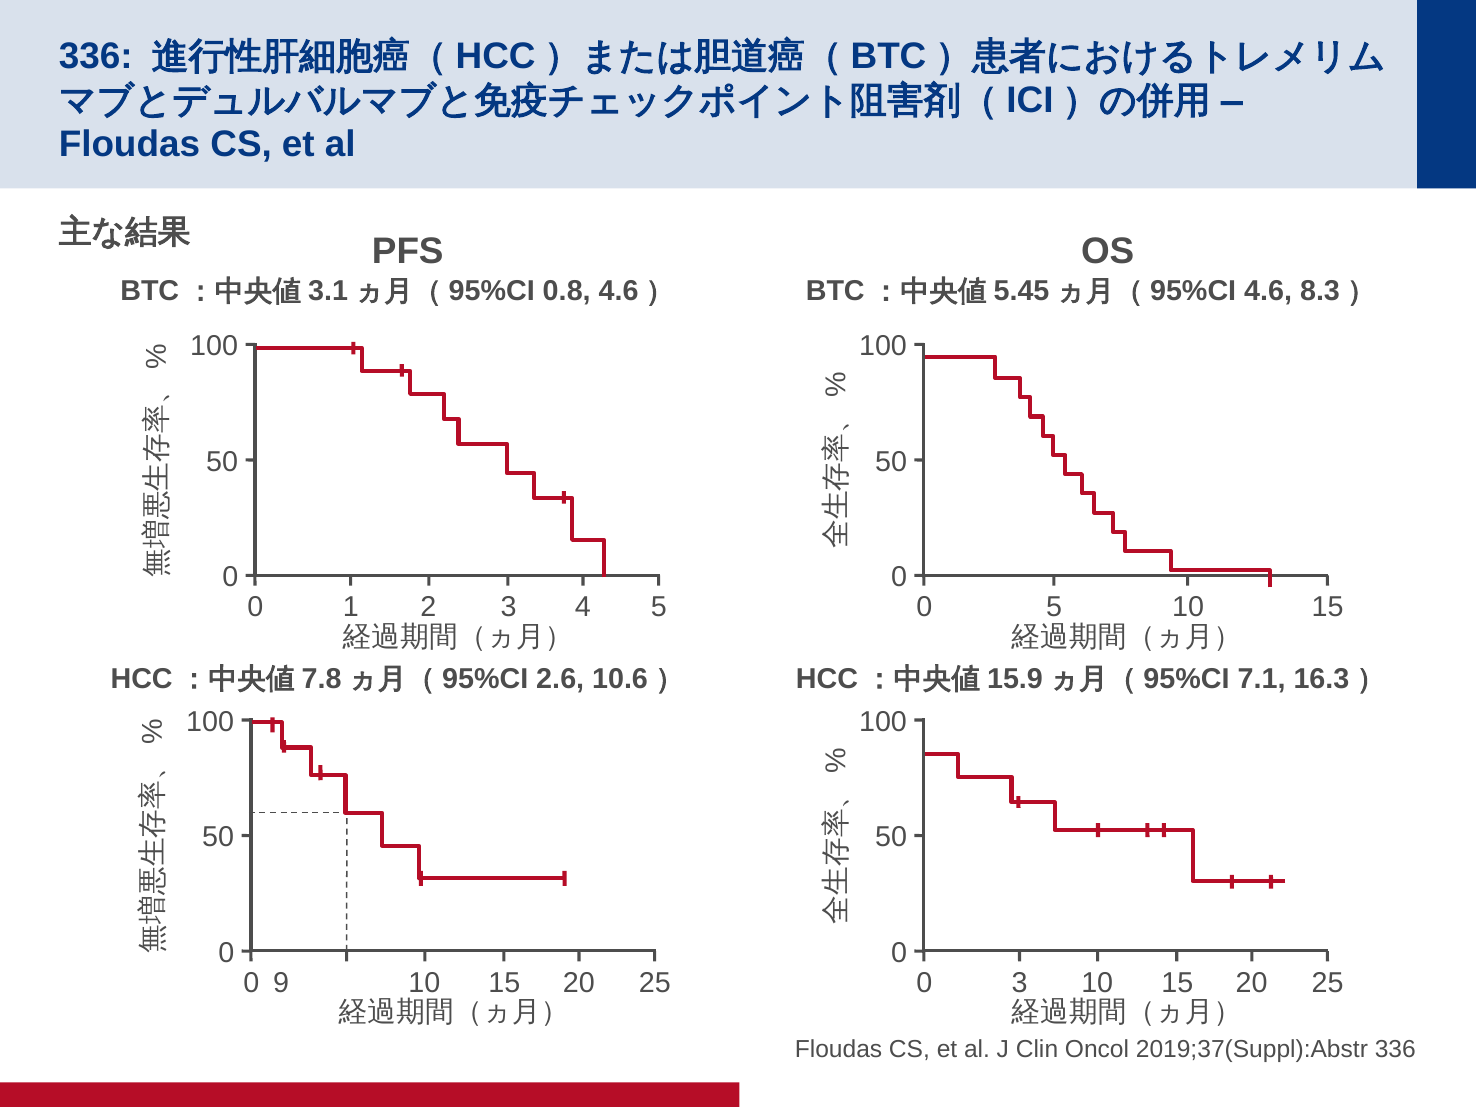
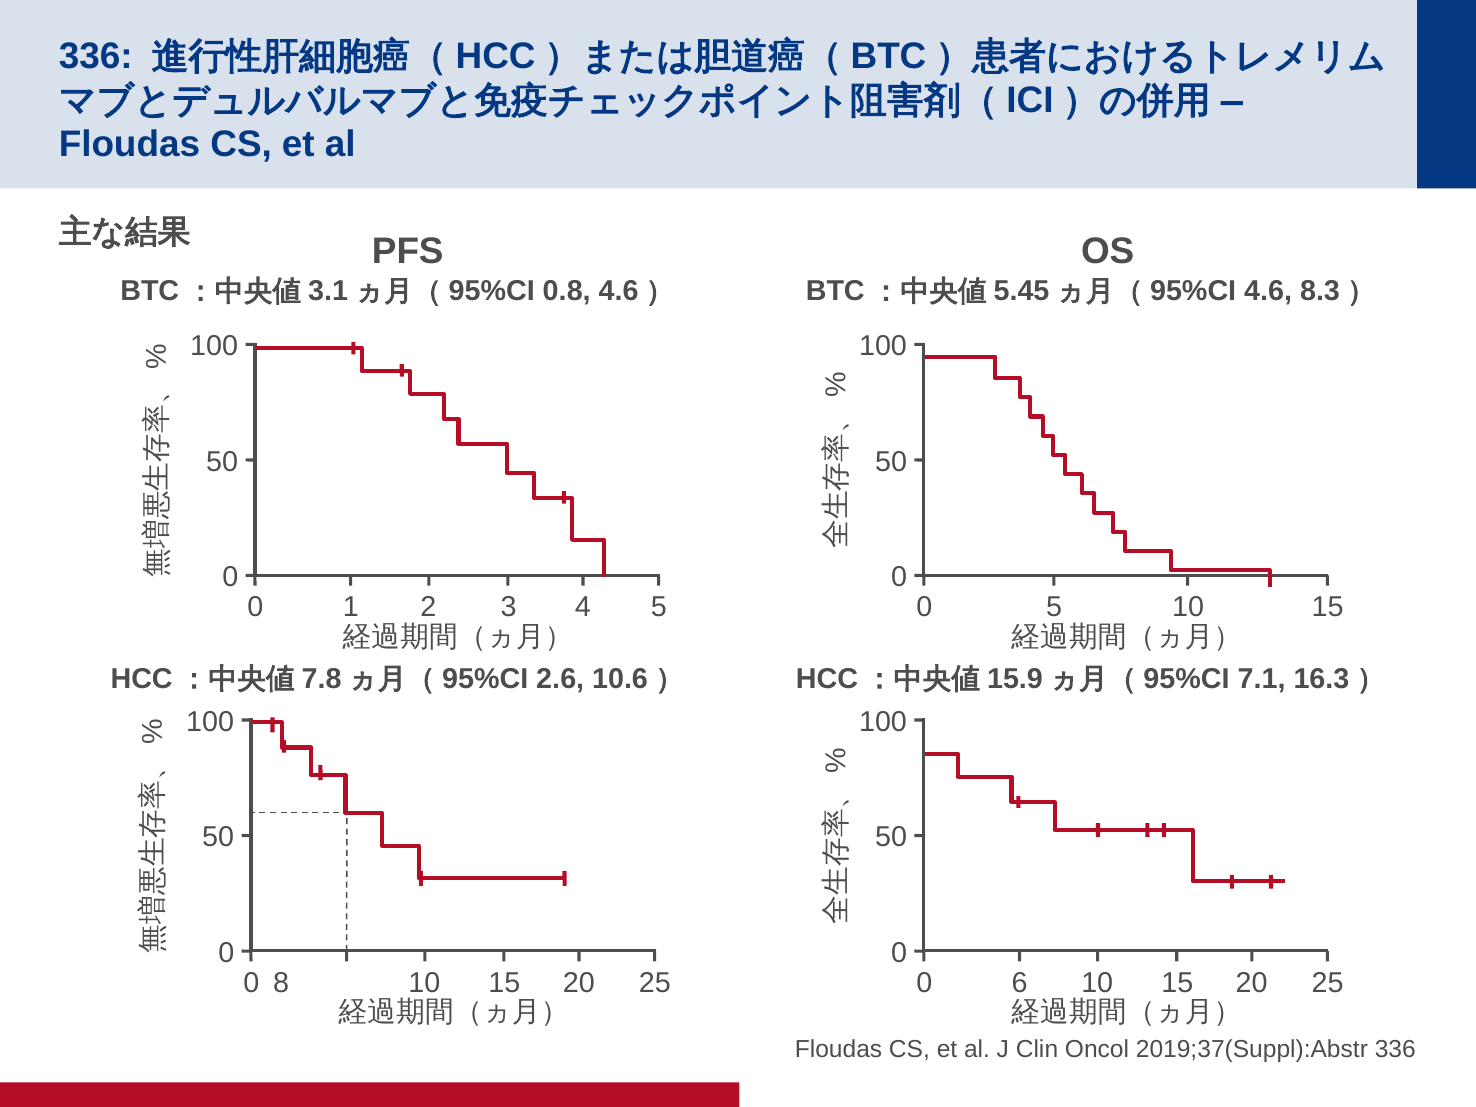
9: 9 -> 8
0 3: 3 -> 6
